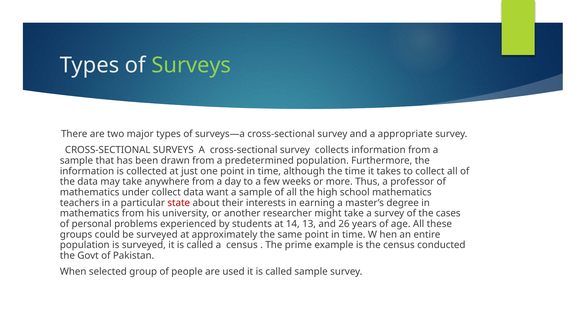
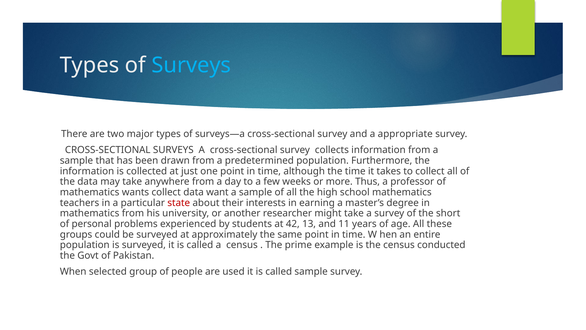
Surveys at (191, 65) colour: light green -> light blue
under: under -> wants
cases: cases -> short
14: 14 -> 42
26: 26 -> 11
